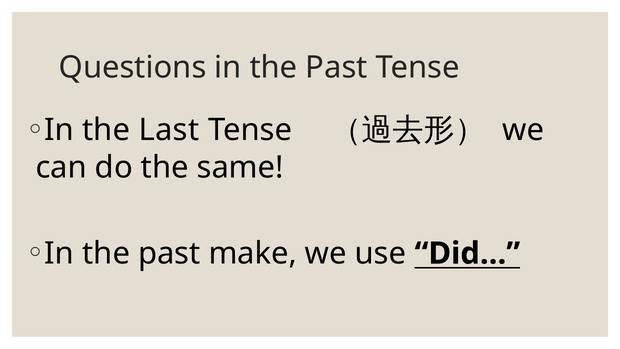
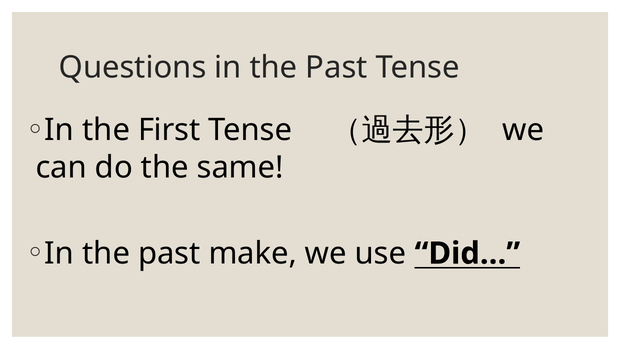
Last: Last -> First
